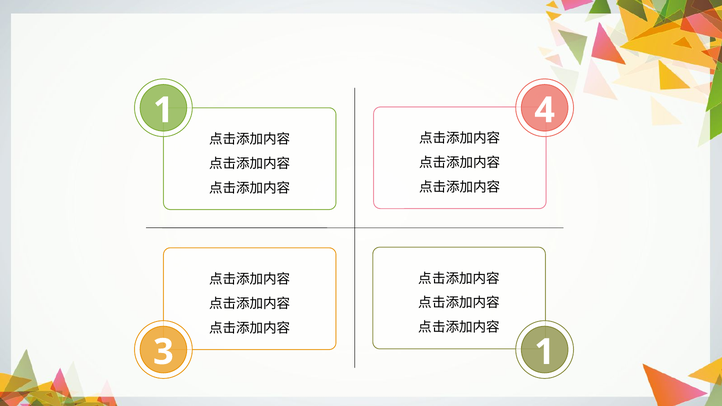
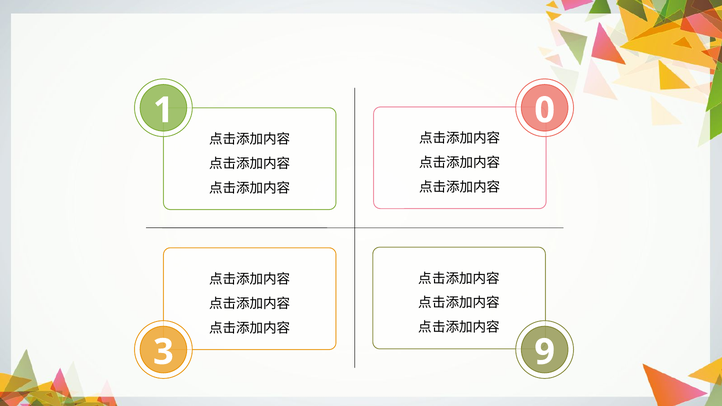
4: 4 -> 0
3 1: 1 -> 9
